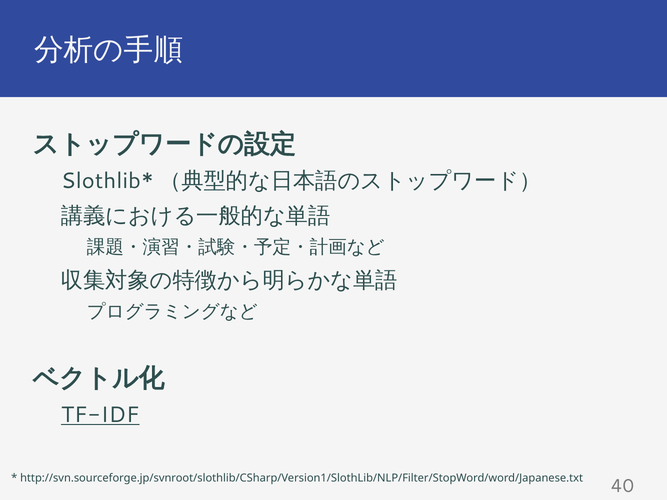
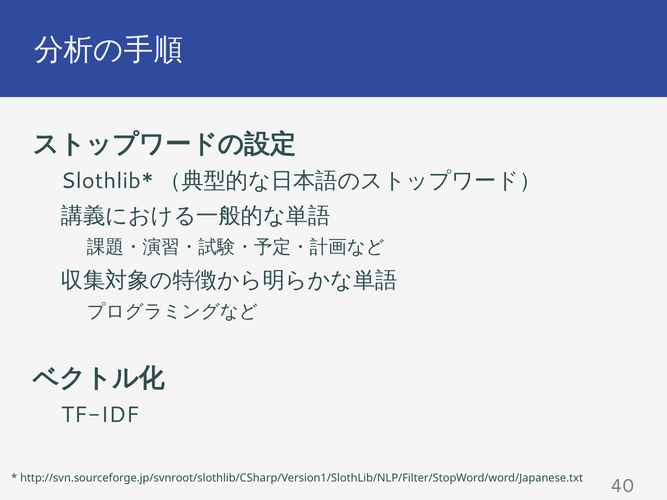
TF-IDF underline: present -> none
